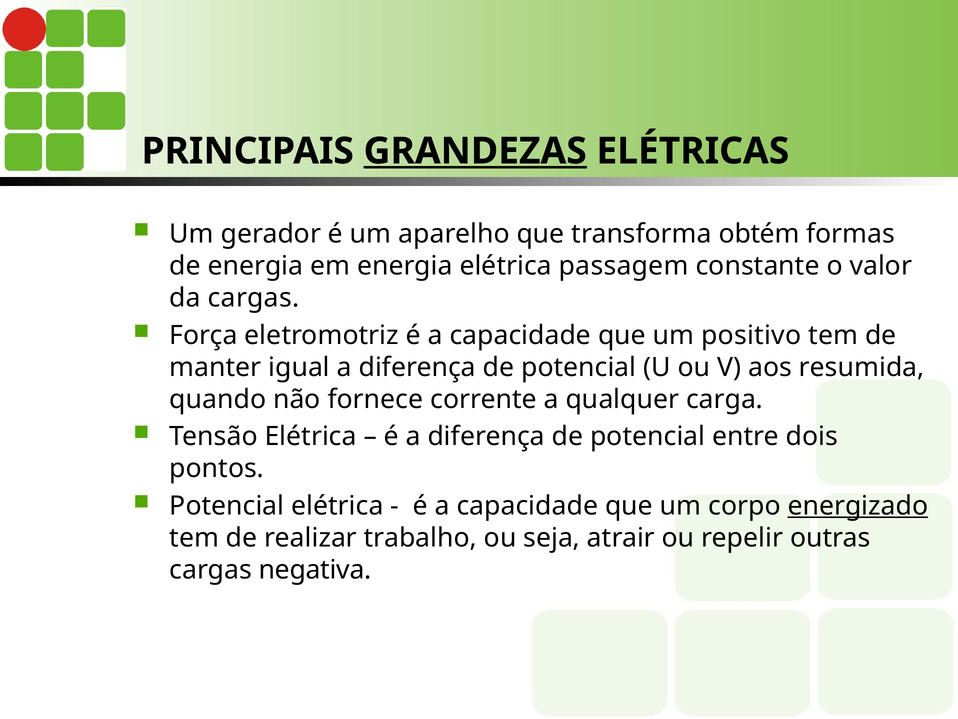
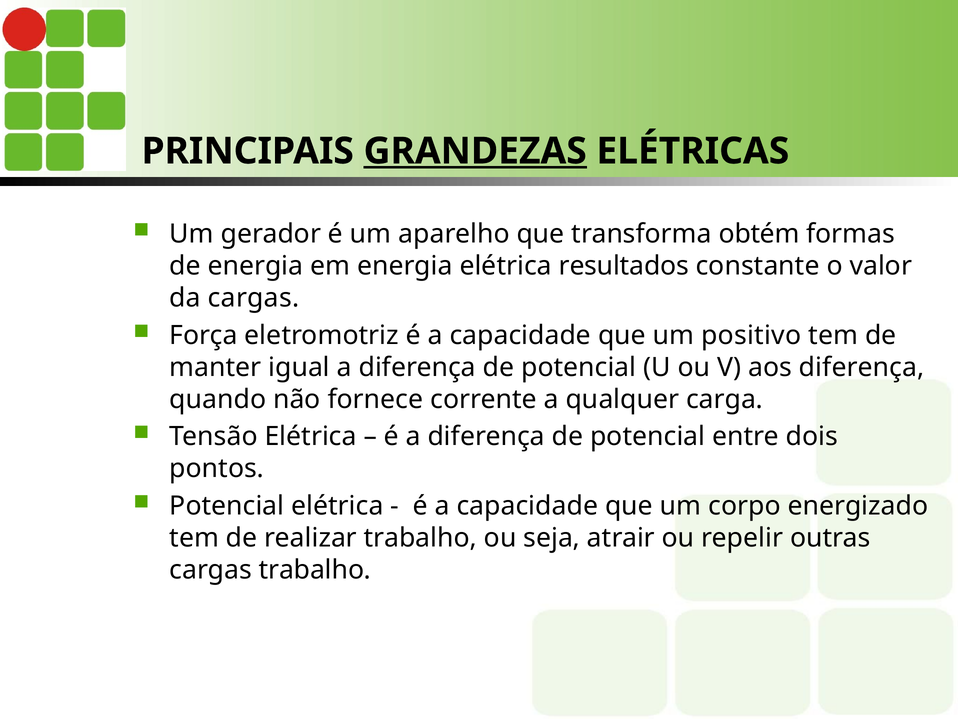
passagem: passagem -> resultados
aos resumida: resumida -> diferença
energizado underline: present -> none
cargas negativa: negativa -> trabalho
